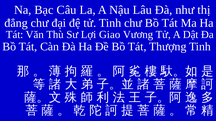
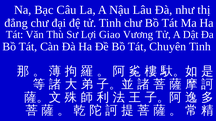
Thượng: Thượng -> Chuyên
